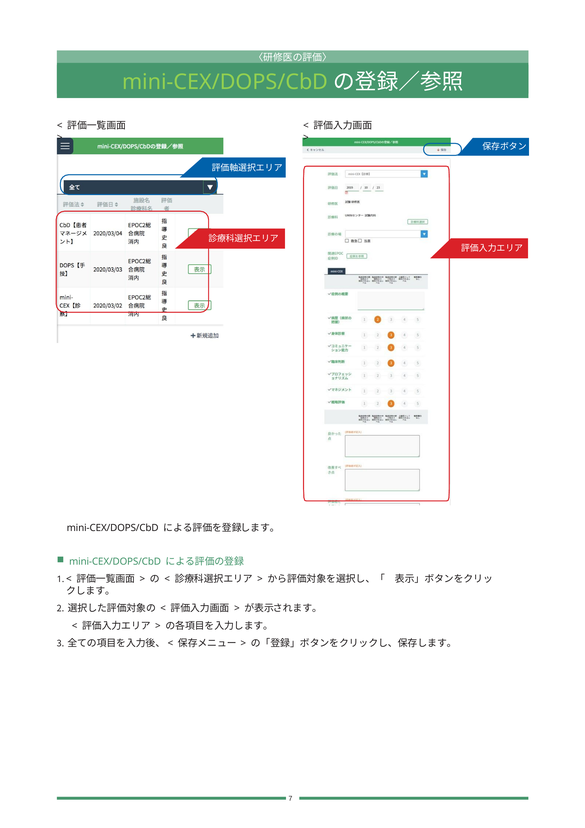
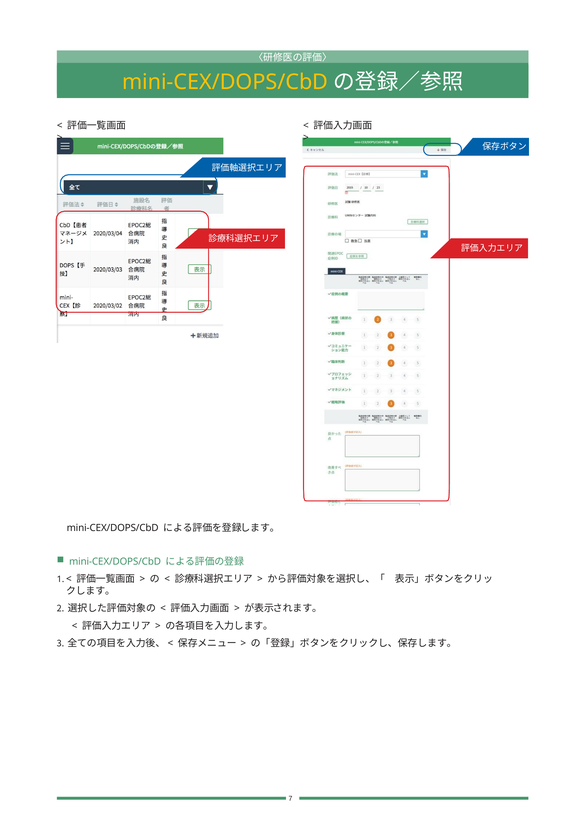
mini-CEX/DOPS/CbD at (225, 82) colour: light green -> yellow
